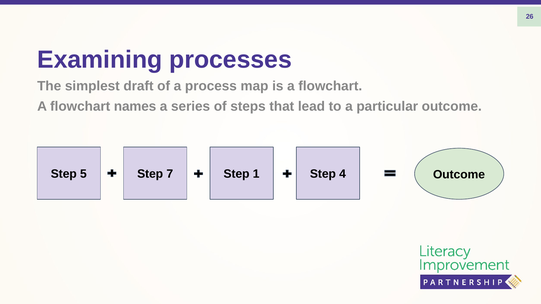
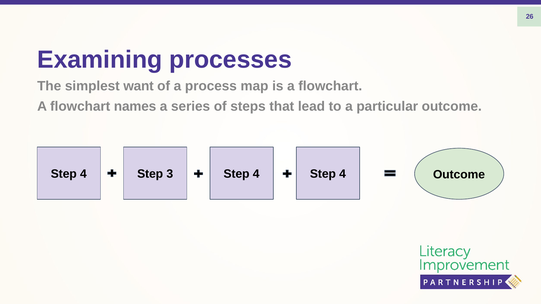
draft: draft -> want
5 at (83, 174): 5 -> 4
7: 7 -> 3
1 at (256, 174): 1 -> 4
